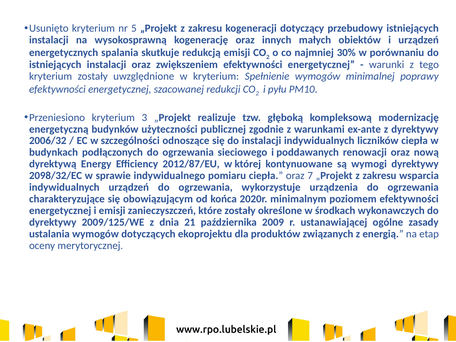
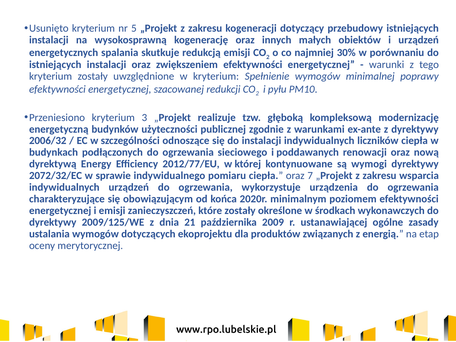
2012/87/EU: 2012/87/EU -> 2012/77/EU
2098/32/EC: 2098/32/EC -> 2072/32/EC
